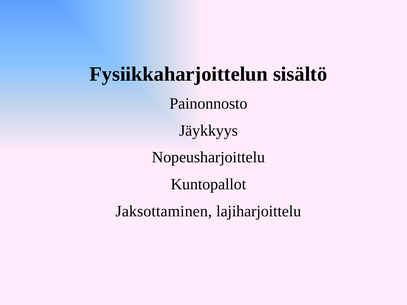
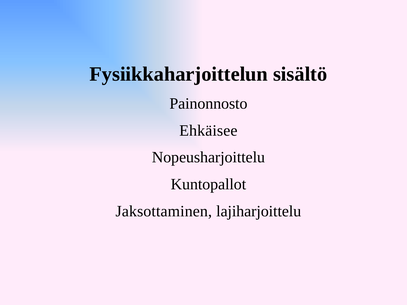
Jäykkyys: Jäykkyys -> Ehkäisee
